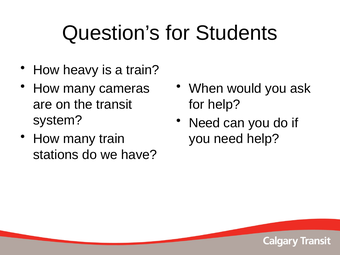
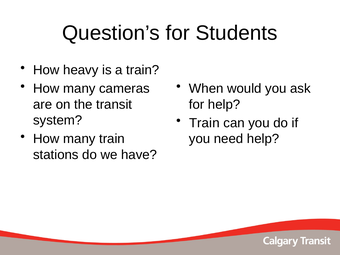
Need at (204, 123): Need -> Train
